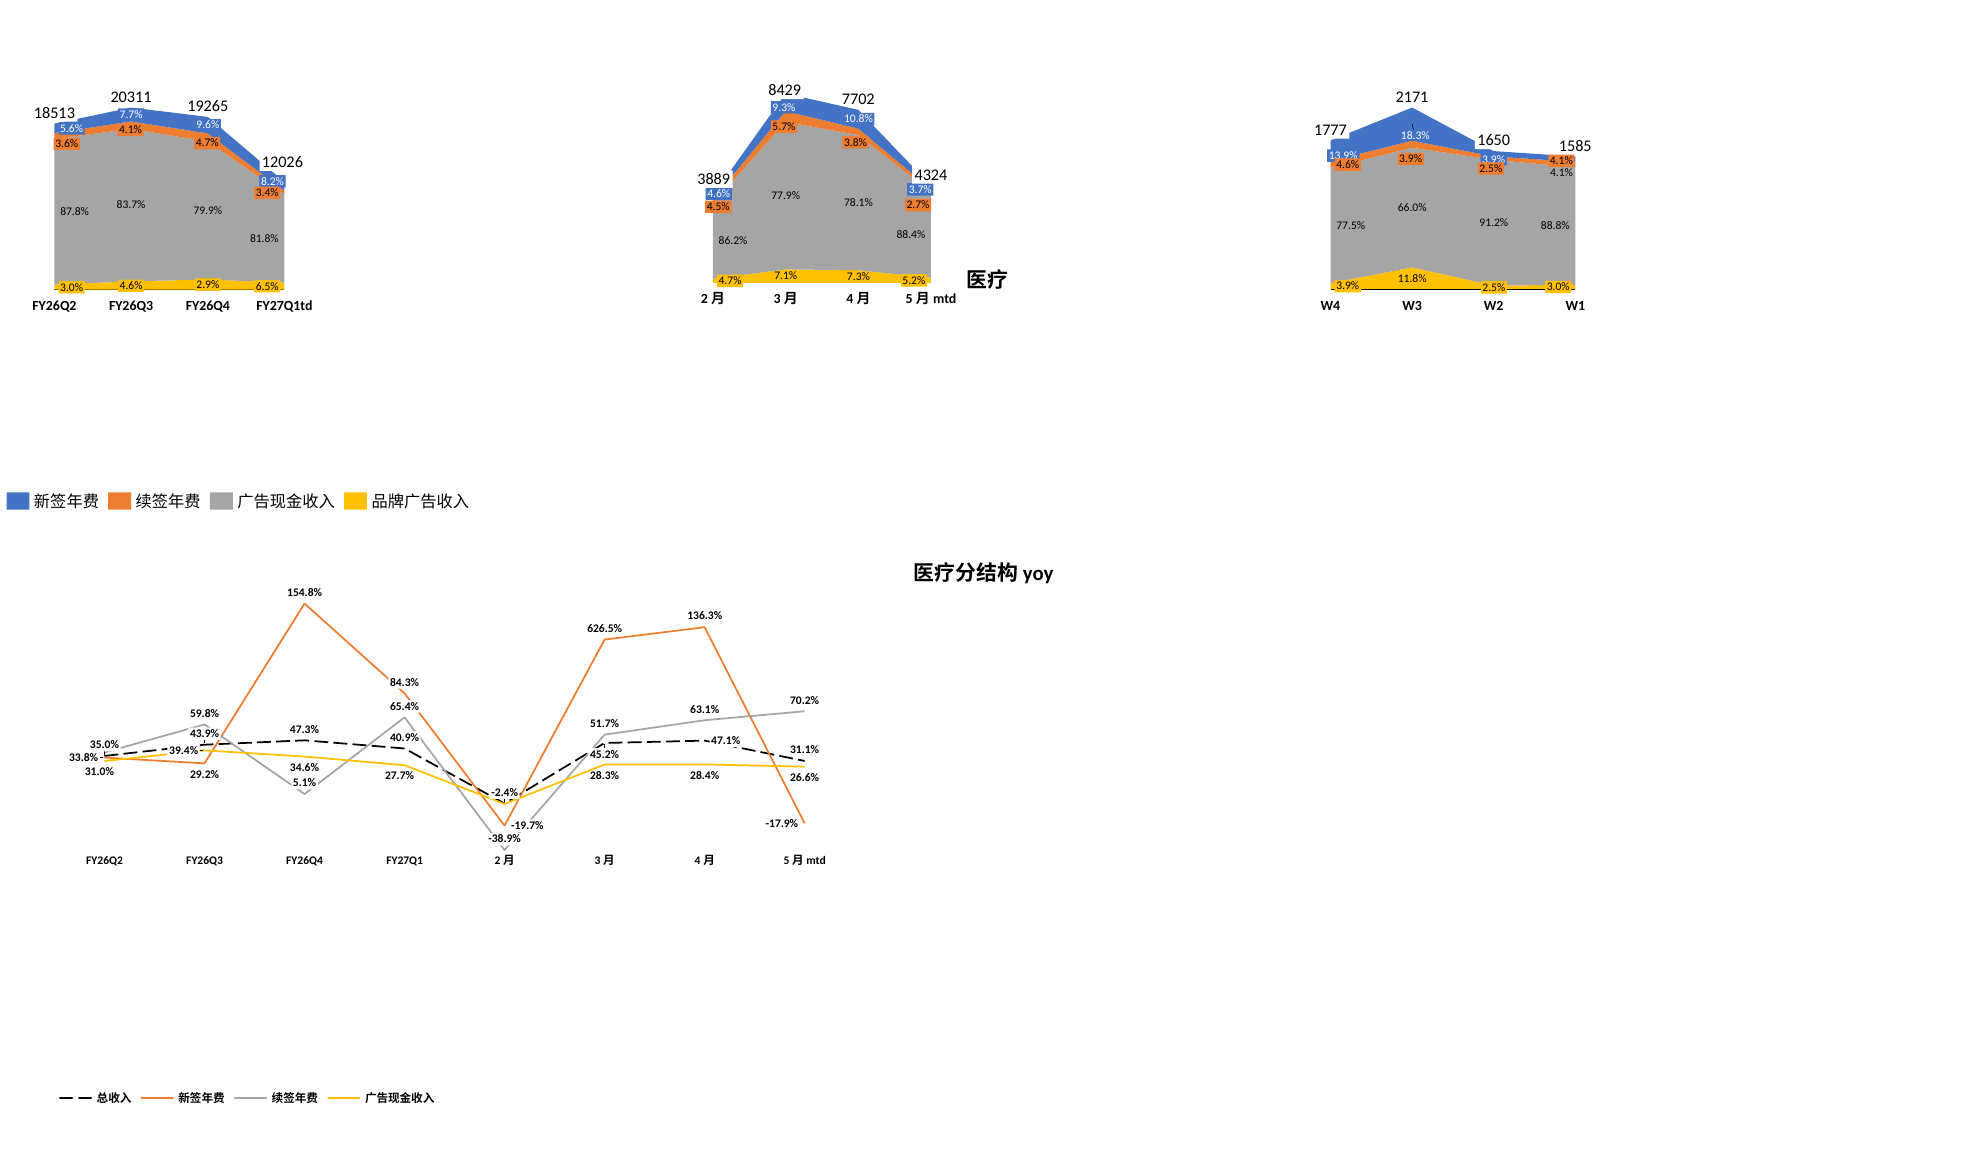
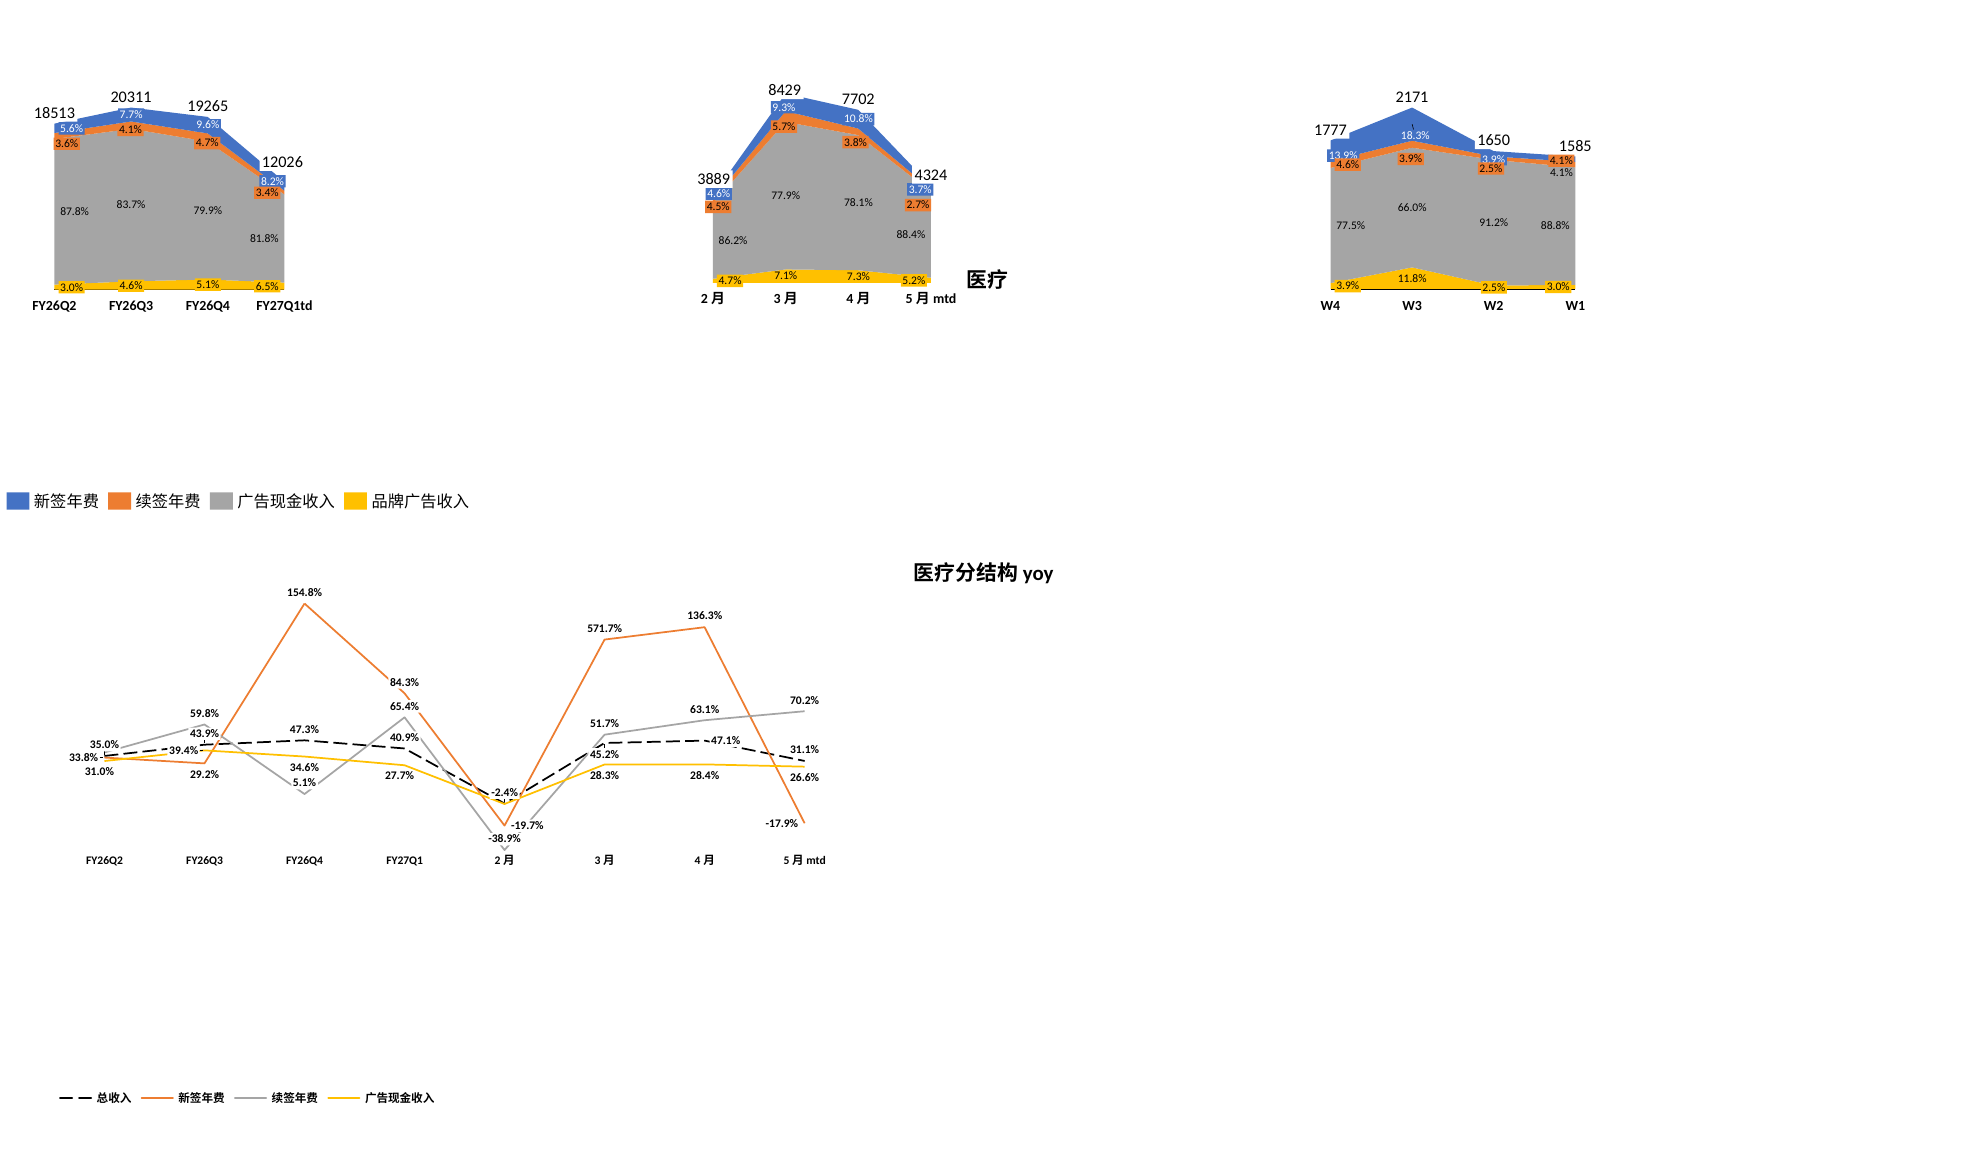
2.9% at (208, 285): 2.9% -> 5.1%
626.5%: 626.5% -> 571.7%
